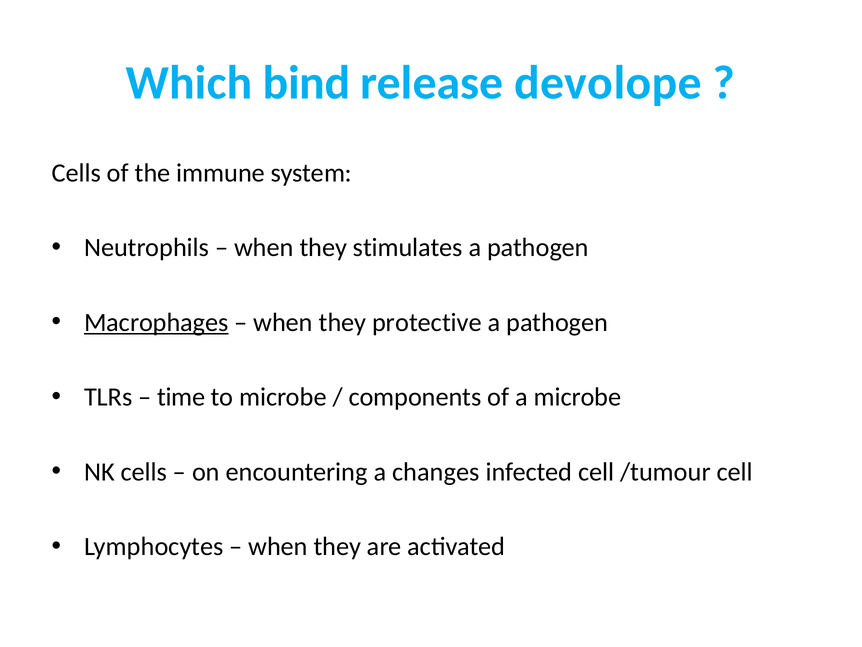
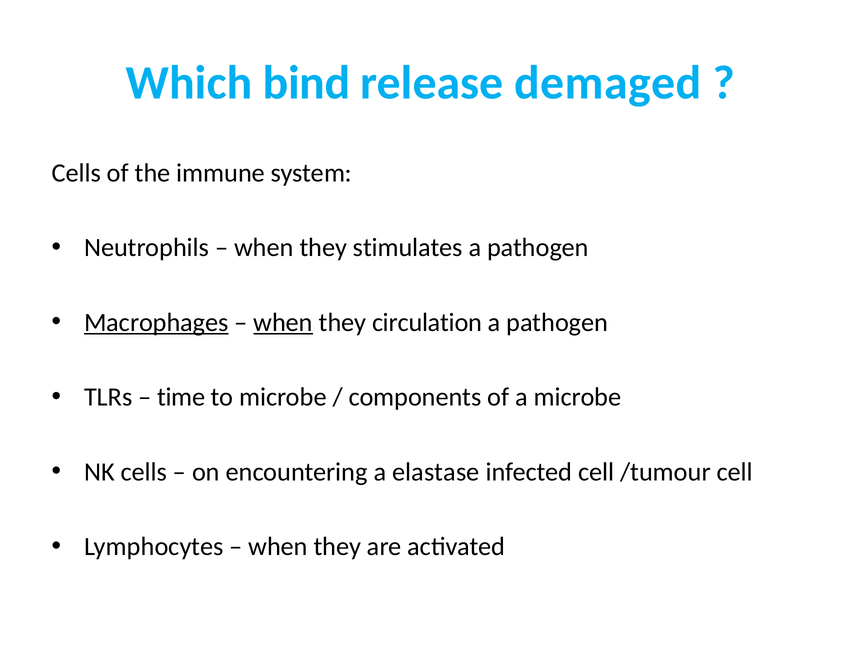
devolope: devolope -> demaged
when at (283, 322) underline: none -> present
protective: protective -> circulation
changes: changes -> elastase
